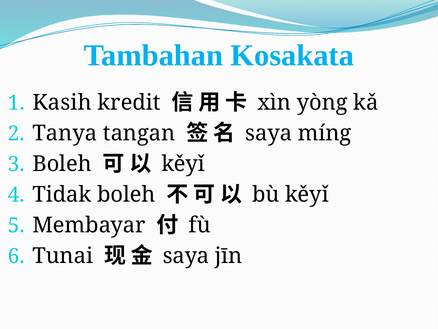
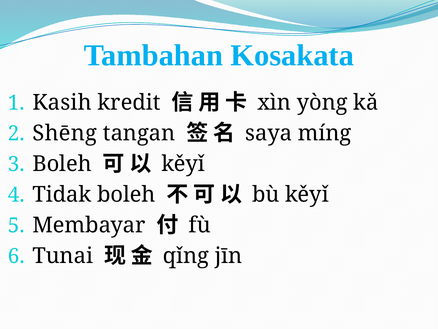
Tanya: Tanya -> Shēng
saya at (186, 256): saya -> qǐng
